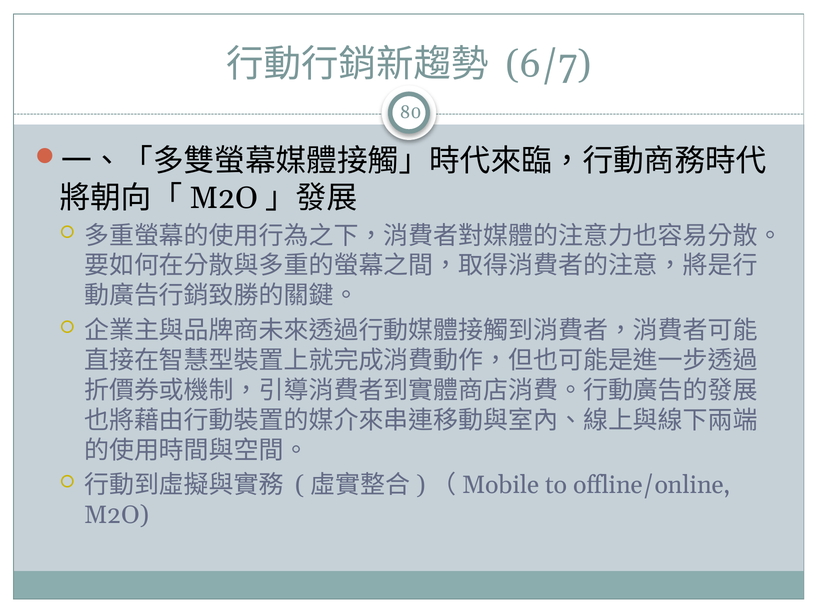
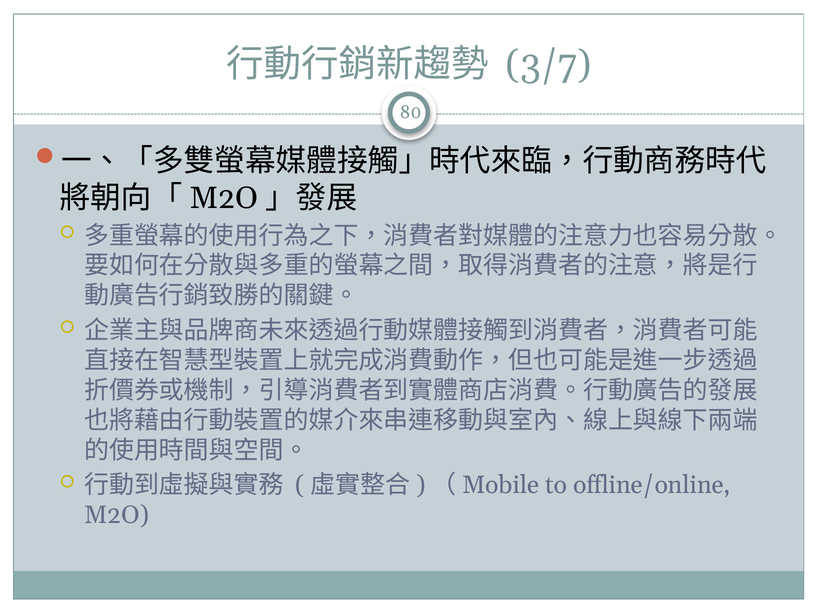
6/7: 6/7 -> 3/7
